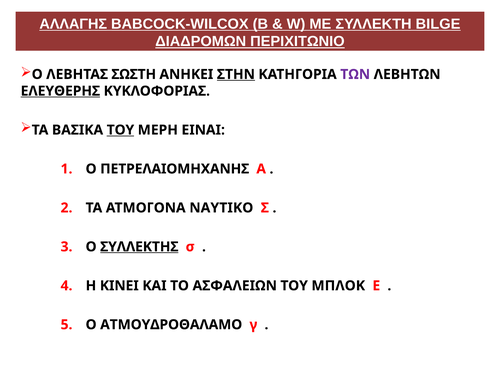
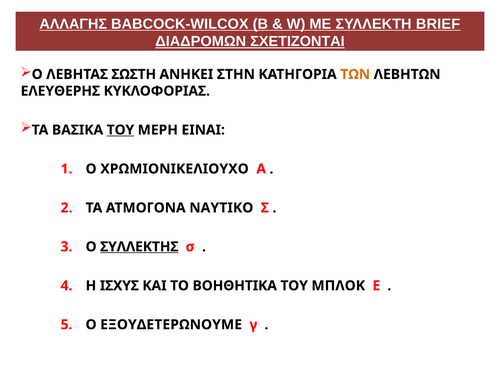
BILGE: BILGE -> BRIEF
ΠΕΡΙΧΙΤΩΝΙΟ: ΠΕΡΙΧΙΤΩΝΙΟ -> ΣΧΕΤΙΖΟΝΤΑΙ
ΣΤΗΝ underline: present -> none
ΤΩΝ colour: purple -> orange
ΕΛΕΥΘΕΡΗΣ underline: present -> none
ΠΕΤΡΕΛΑΙΟΜΗΧΑΝΗΣ: ΠΕΤΡΕΛΑΙΟΜΗΧΑΝΗΣ -> ΧΡΩΜΙΟΝΙΚΕΛΙΟΥΧΟ
ΚΙΝΕΙ: ΚΙΝΕΙ -> ΙΣΧΥΣ
ΑΣΦΑΛΕΙΩΝ: ΑΣΦΑΛΕΙΩΝ -> ΒΟΗΘΗΤΙΚΑ
ΑΤΜΟΥΔΡΟΘΑΛΑΜΟ: ΑΤΜΟΥΔΡΟΘΑΛΑΜΟ -> ΕΞΟΥΔΕΤΕΡΩΝΟΥΜΕ
